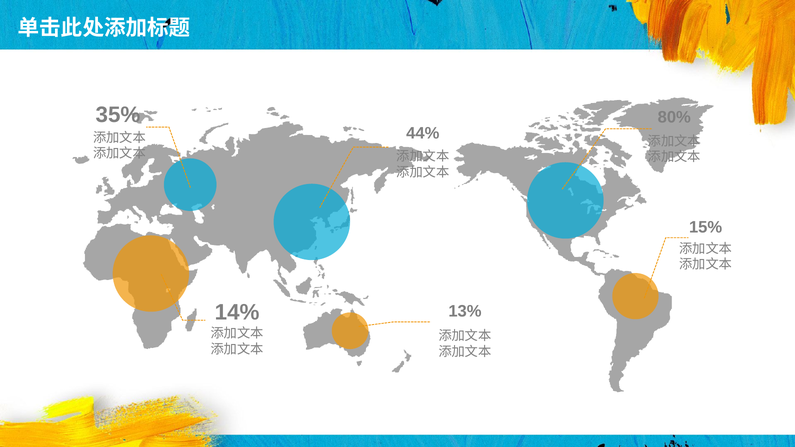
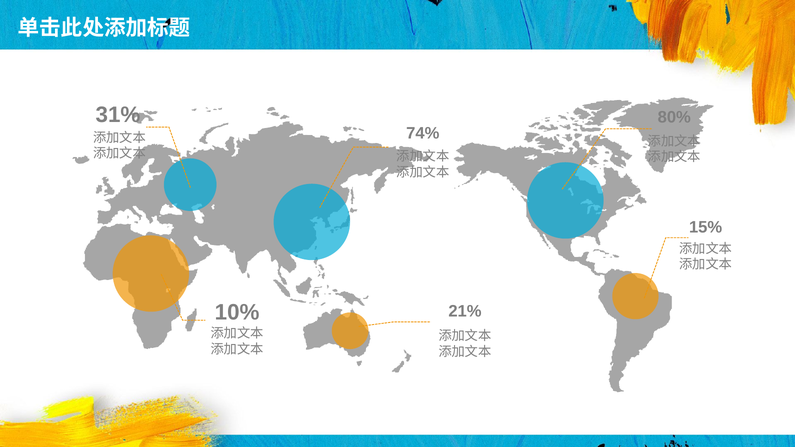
35%: 35% -> 31%
44%: 44% -> 74%
14%: 14% -> 10%
13%: 13% -> 21%
